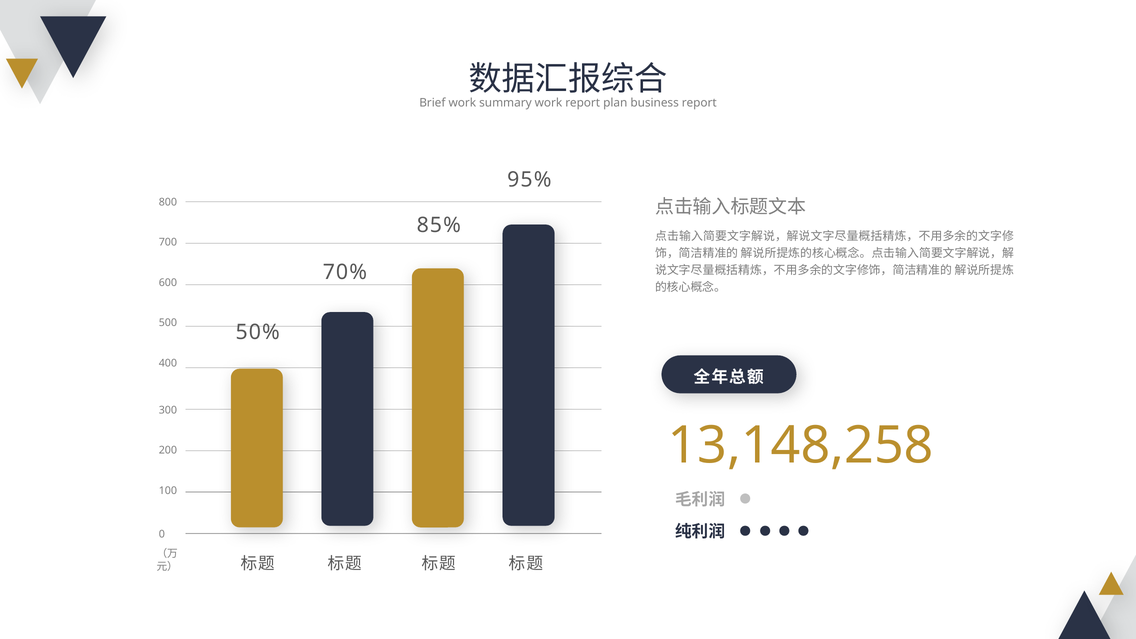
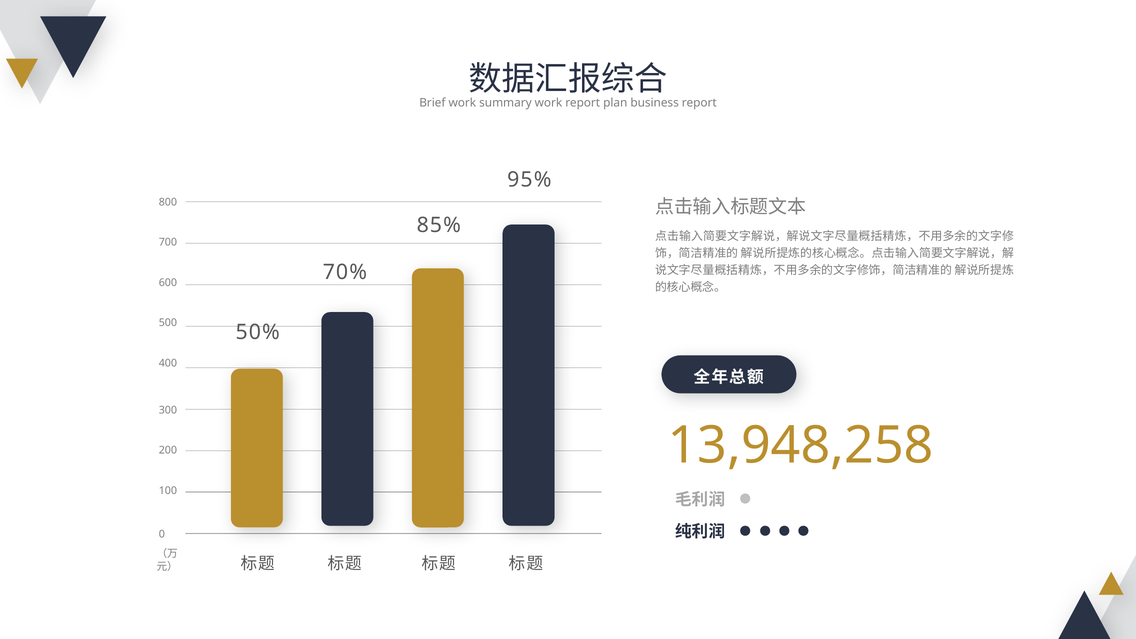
13,148,258: 13,148,258 -> 13,948,258
